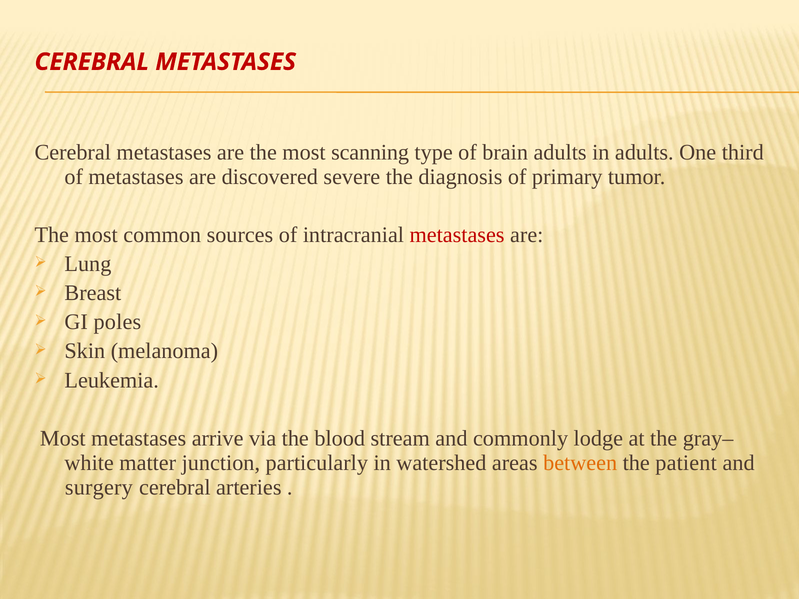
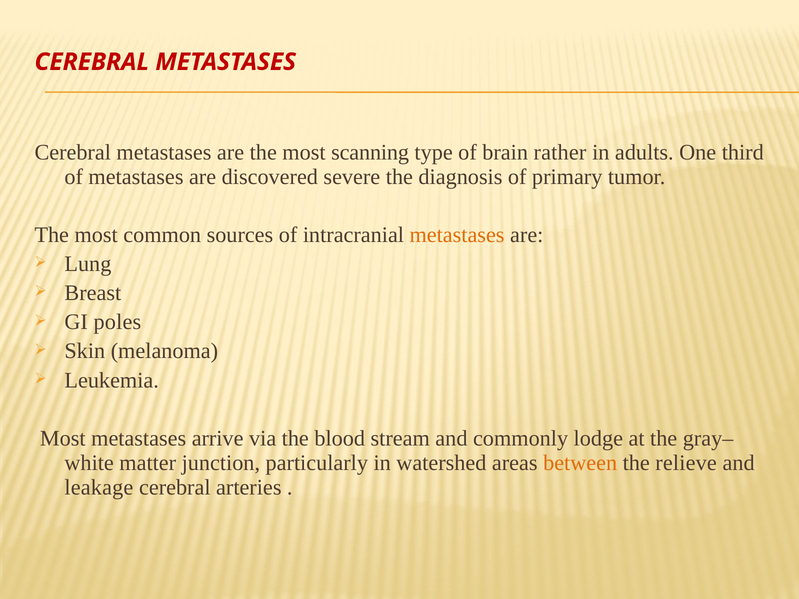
brain adults: adults -> rather
metastases at (457, 235) colour: red -> orange
patient: patient -> relieve
surgery: surgery -> leakage
